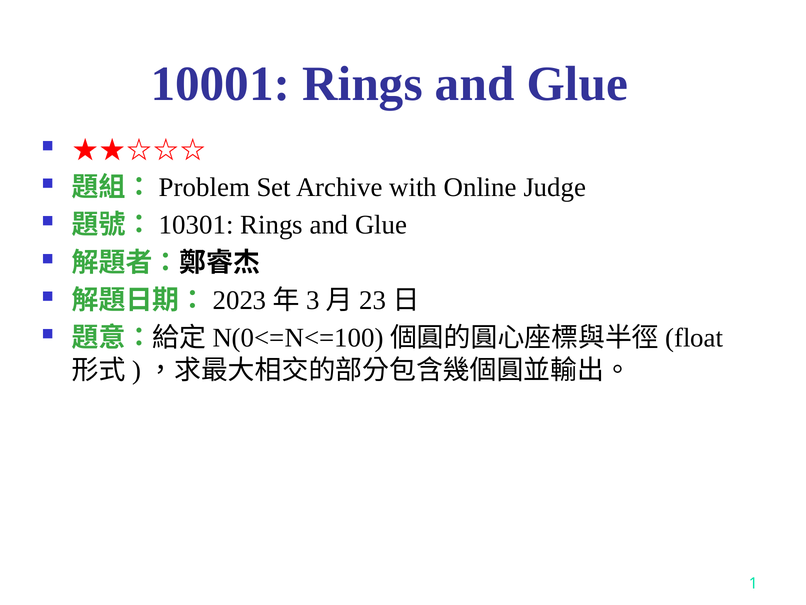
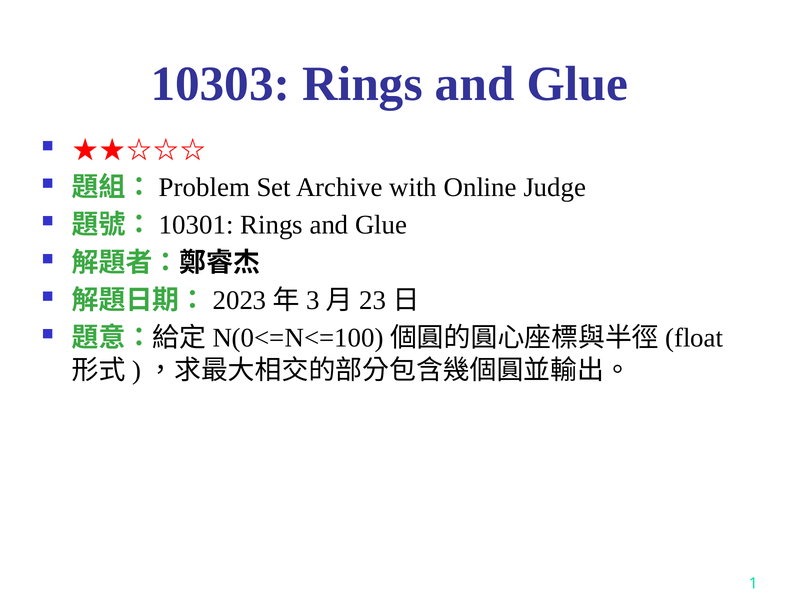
10001: 10001 -> 10303
